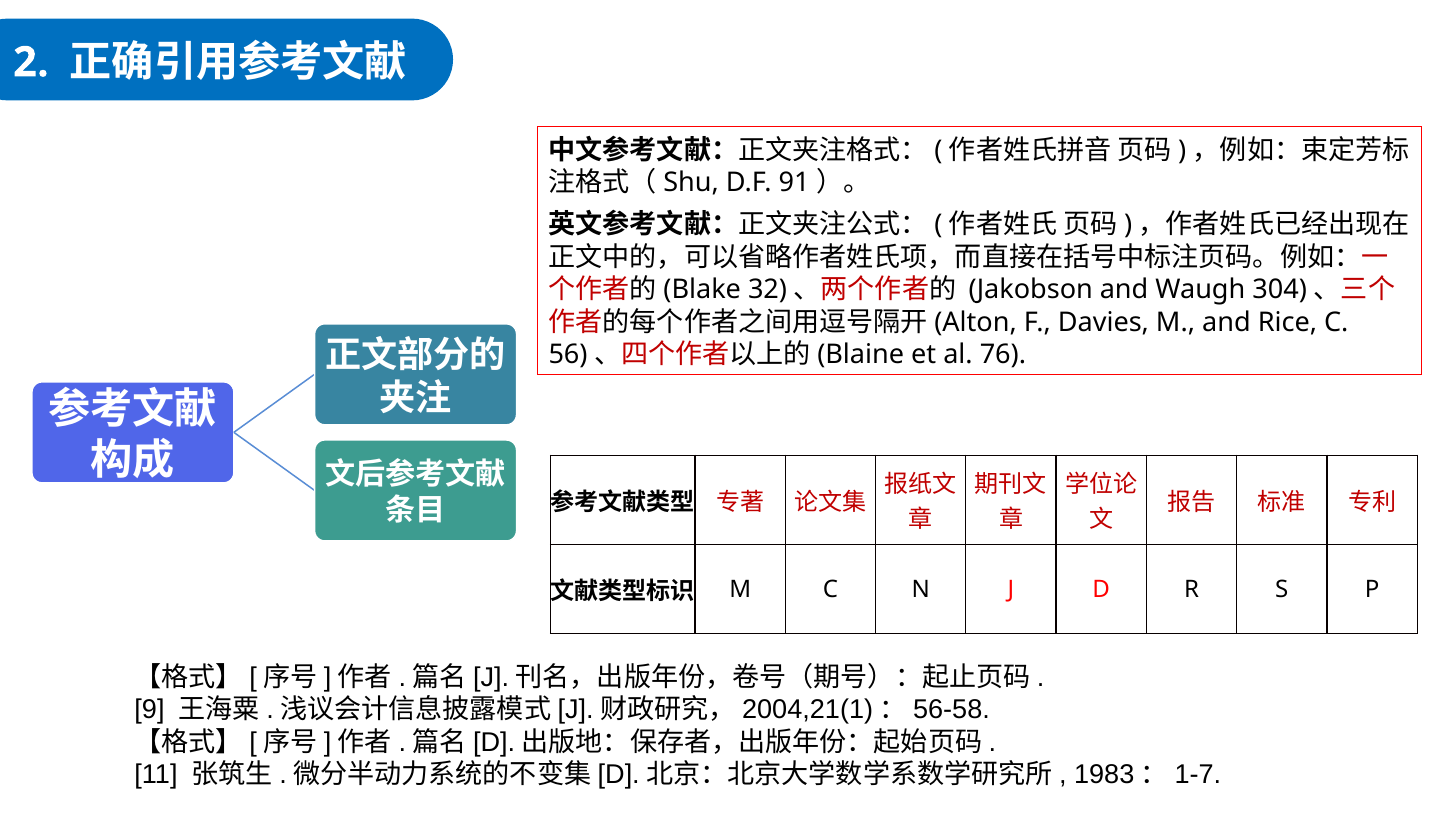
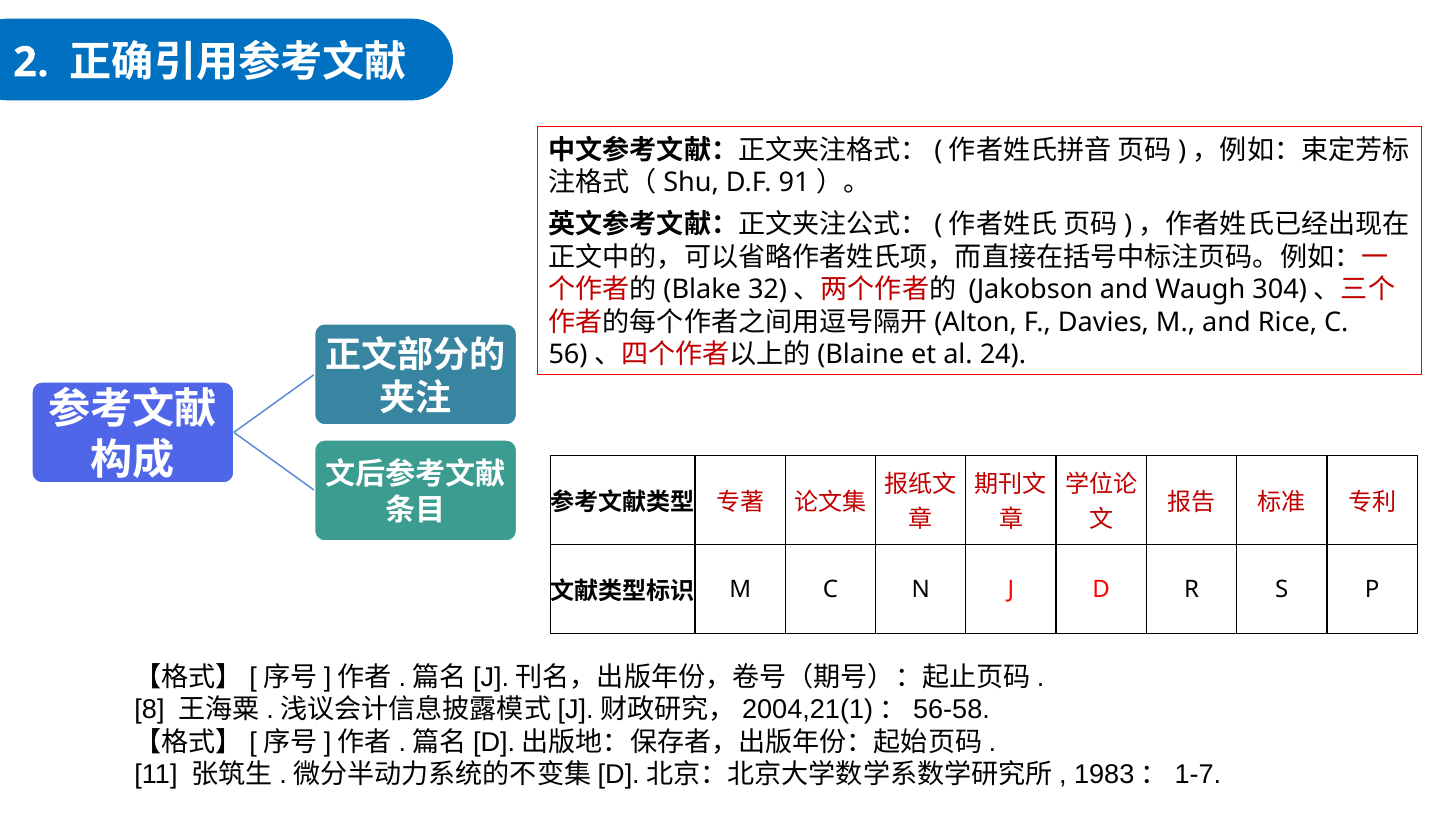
76: 76 -> 24
9: 9 -> 8
